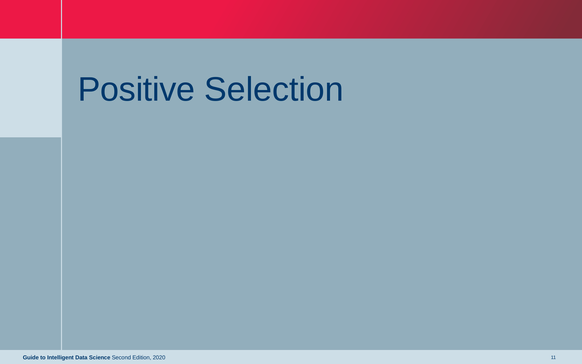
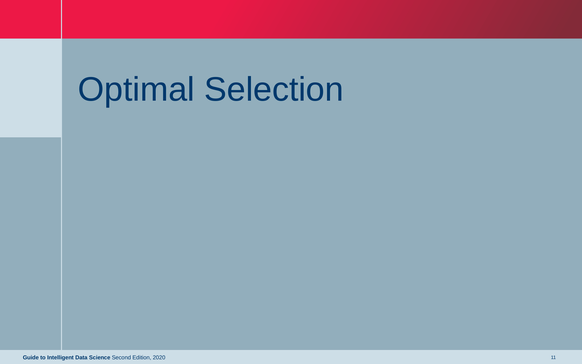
Positive: Positive -> Optimal
